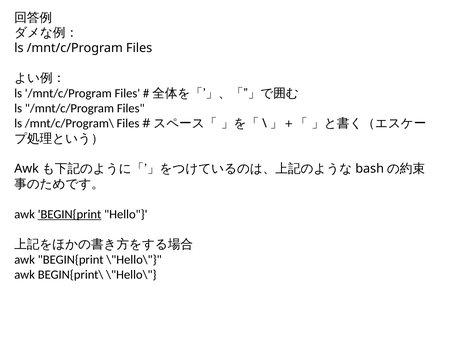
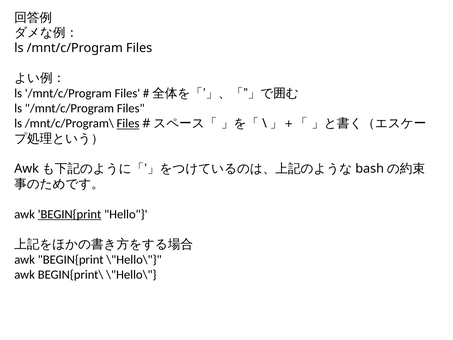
Files at (128, 123) underline: none -> present
